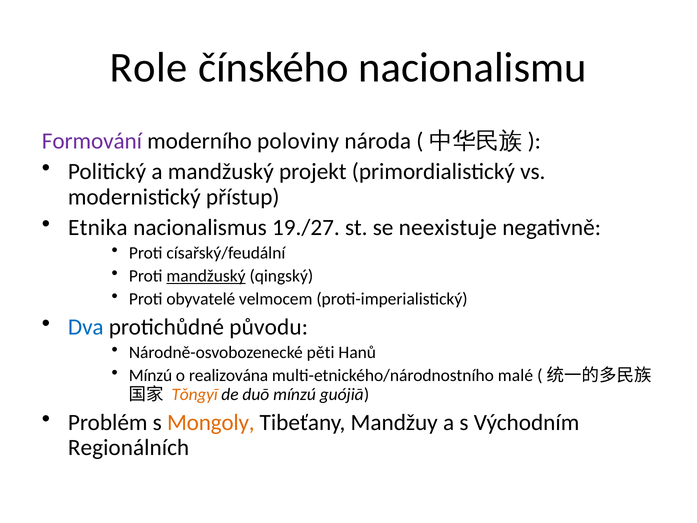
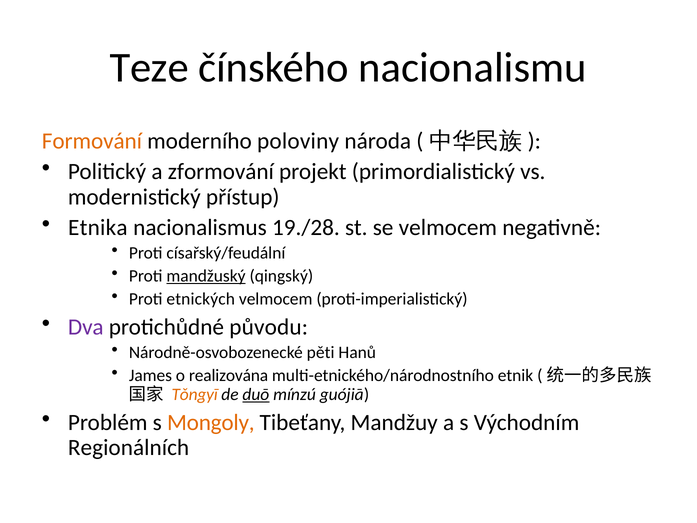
Role: Role -> Teze
Formování colour: purple -> orange
a mandžuský: mandžuský -> zformování
19./27: 19./27 -> 19./28
se neexistuje: neexistuje -> velmocem
obyvatelé: obyvatelé -> etnických
Dva colour: blue -> purple
Mínzú at (150, 375): Mínzú -> James
malé: malé -> etnik
duō underline: none -> present
